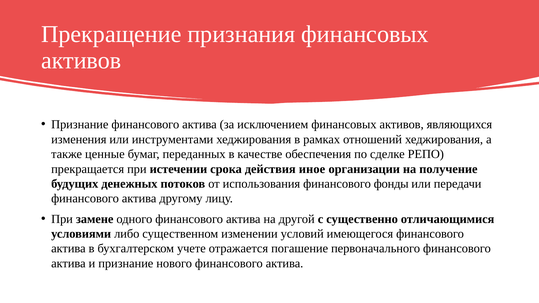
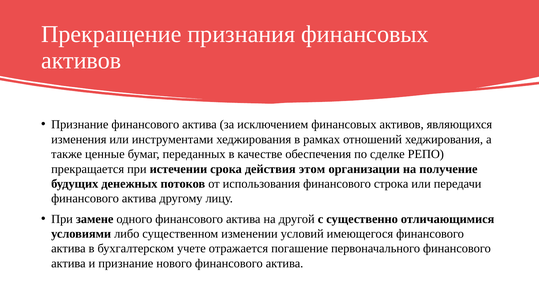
иное: иное -> этом
фонды: фонды -> строка
